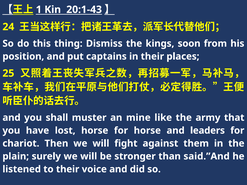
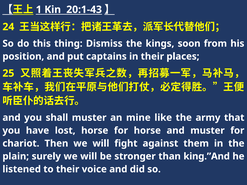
and leaders: leaders -> muster
said.”And: said.”And -> king.”And
